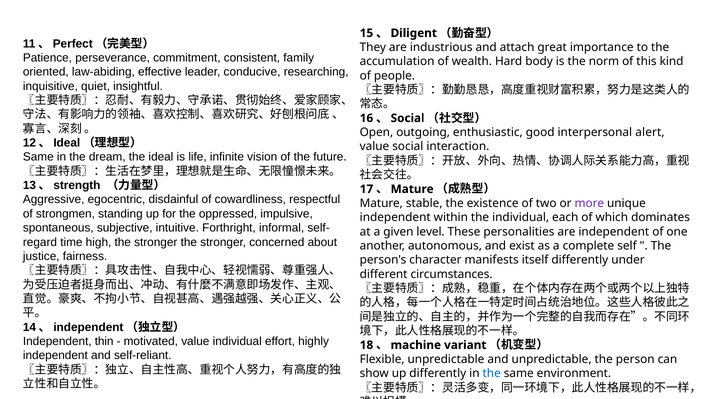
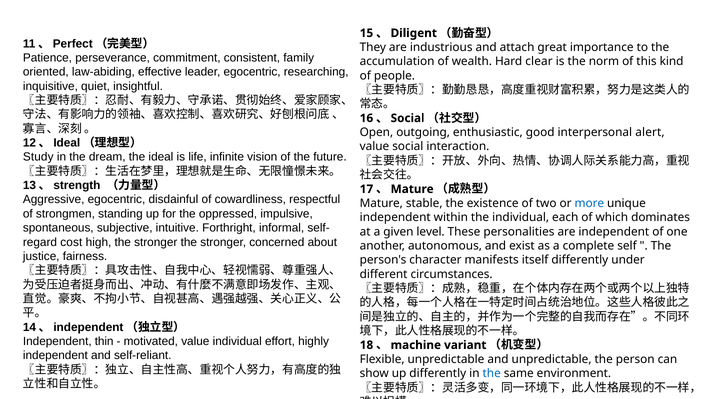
body: body -> clear
leader conducive: conducive -> egocentric
Same at (38, 157): Same -> Study
more colour: purple -> blue
time: time -> cost
